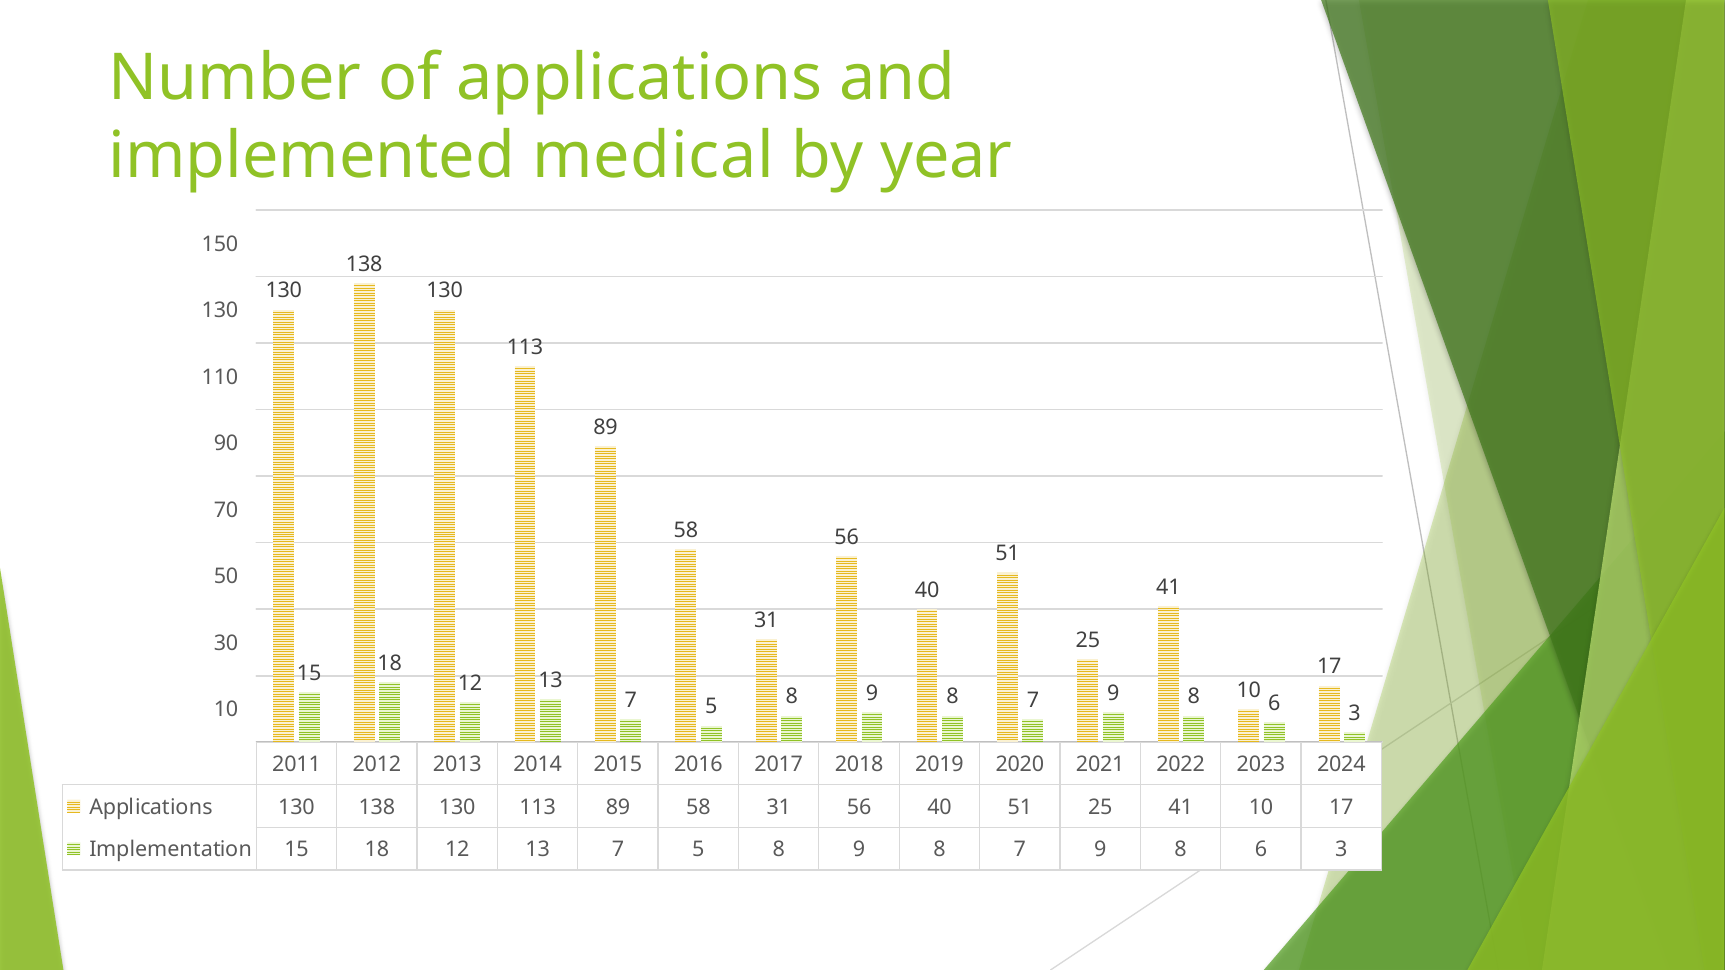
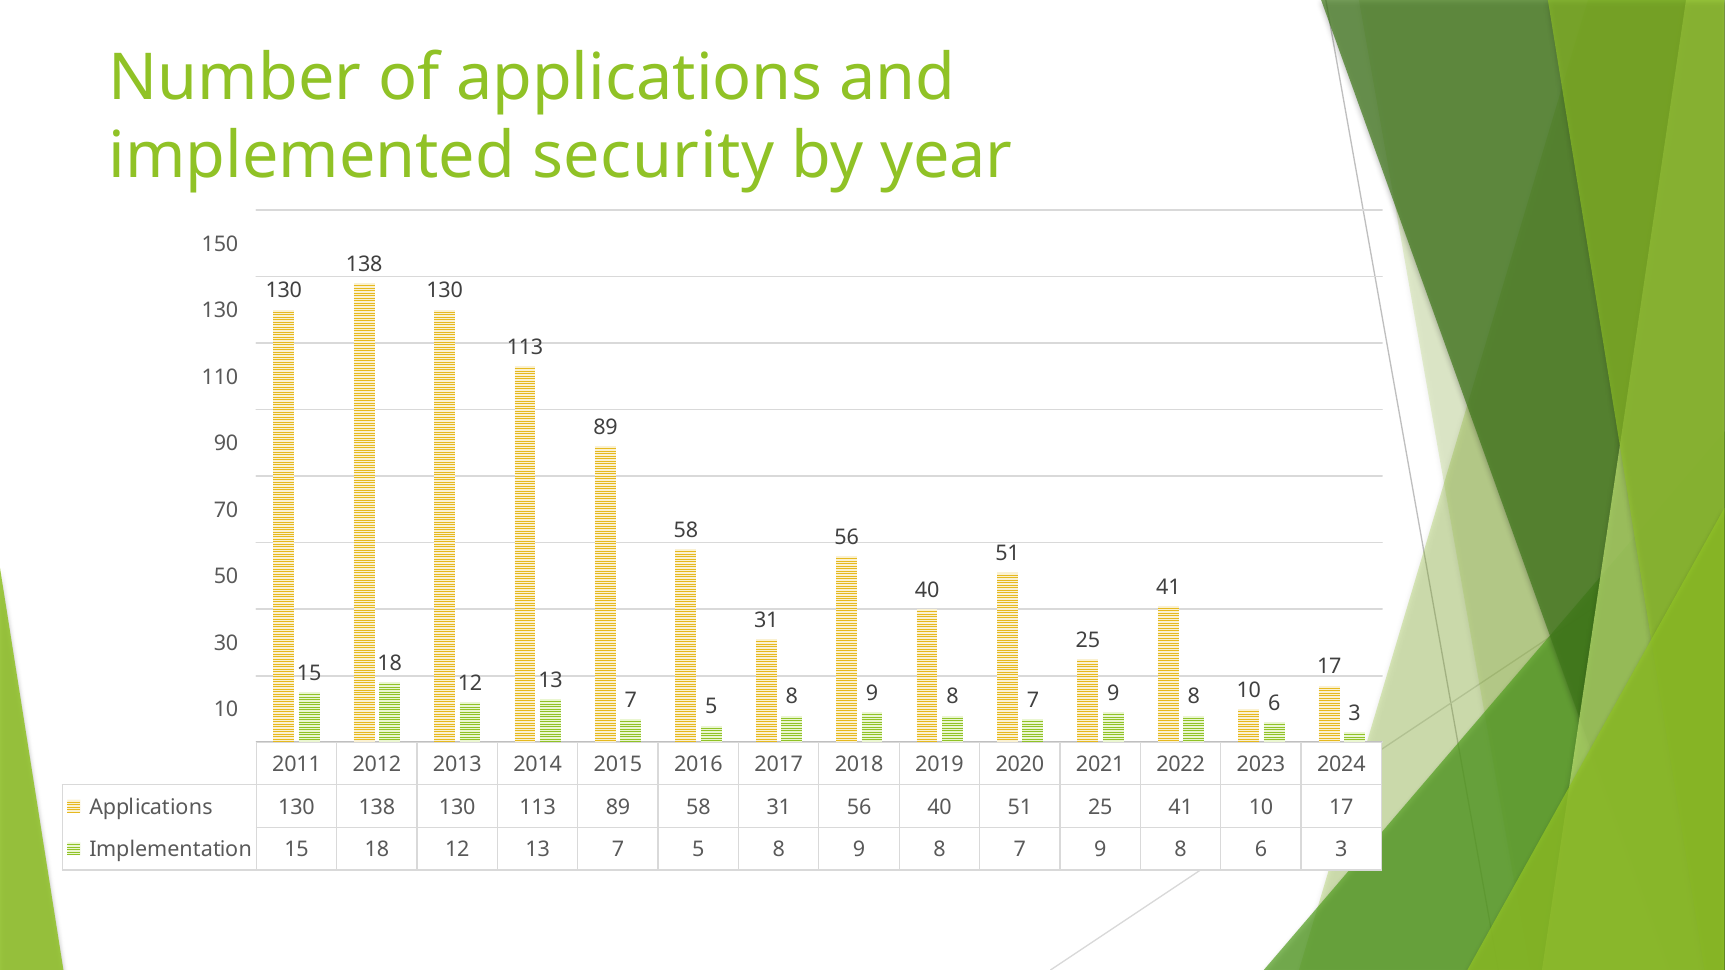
medical: medical -> security
